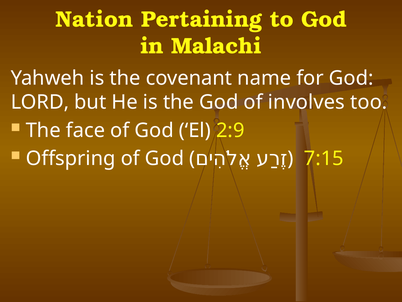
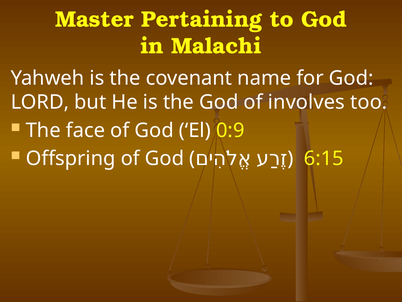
Nation: Nation -> Master
2:9: 2:9 -> 0:9
7:15: 7:15 -> 6:15
